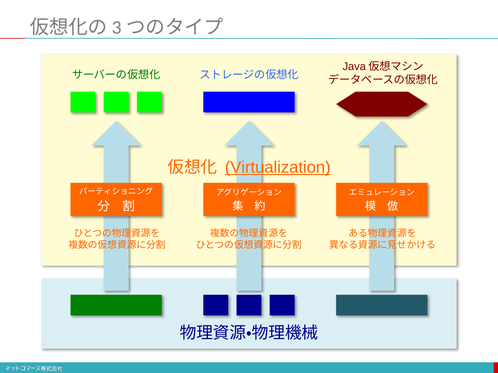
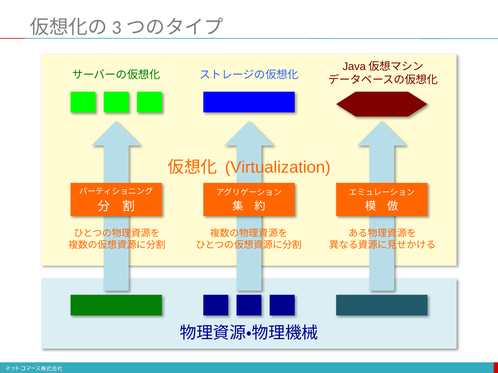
Virtualization underline: present -> none
